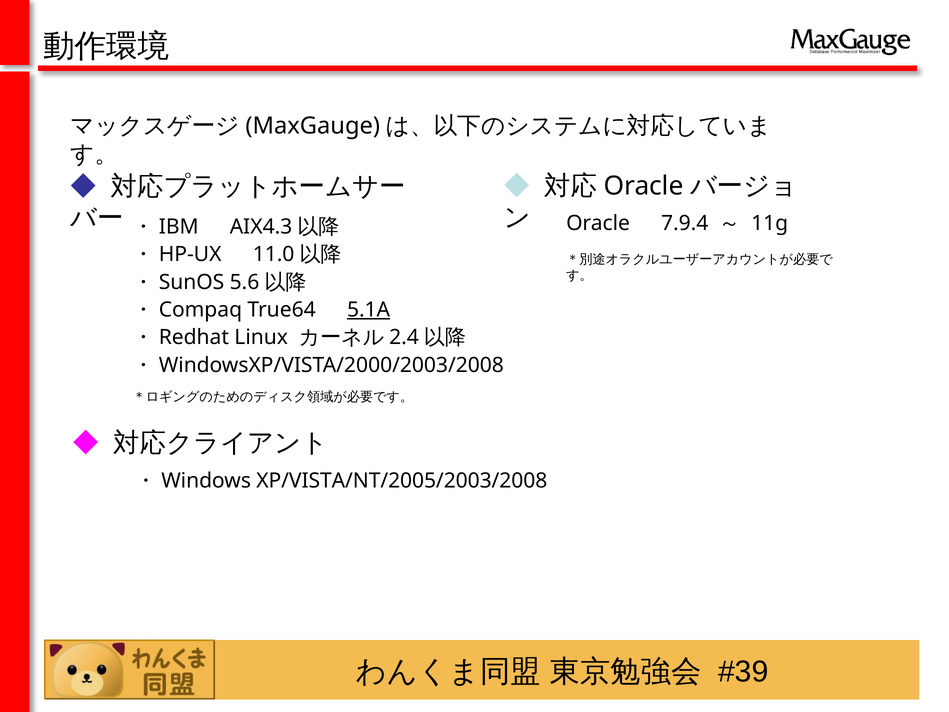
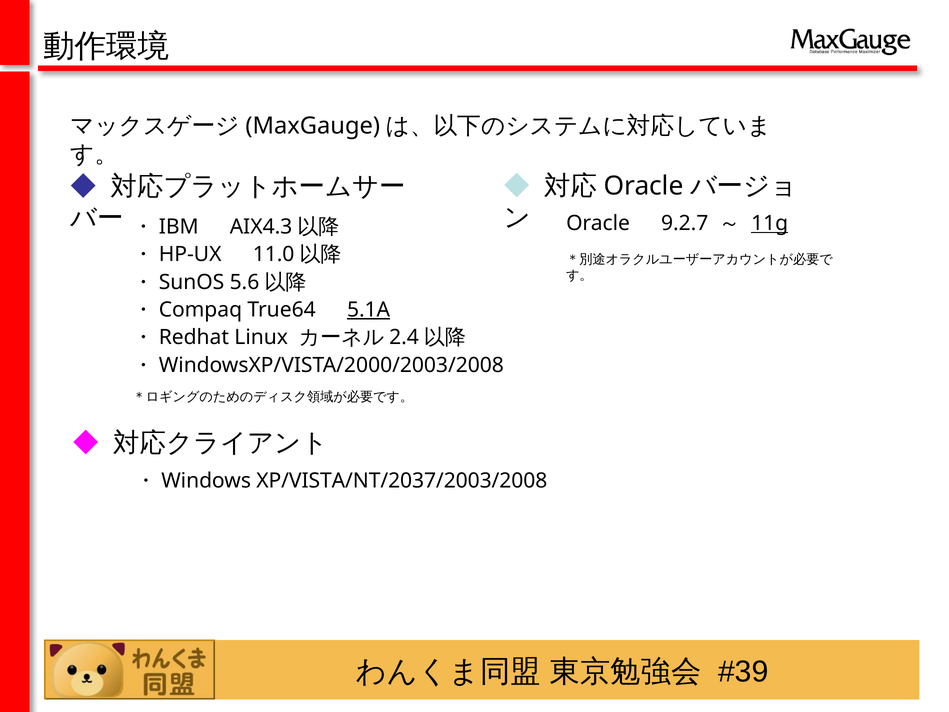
7.9.4: 7.9.4 -> 9.2.7
11g underline: none -> present
XP/VISTA/NT/2005/2003/2008: XP/VISTA/NT/2005/2003/2008 -> XP/VISTA/NT/2037/2003/2008
